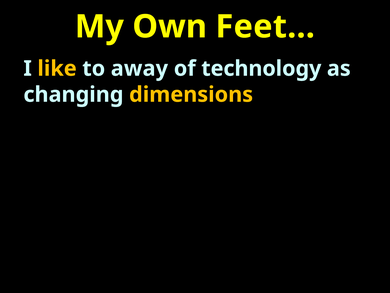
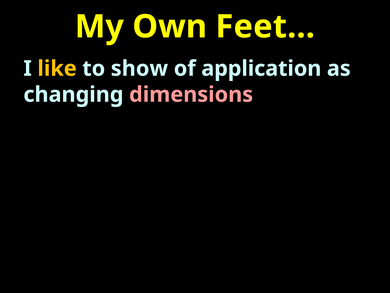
away: away -> show
technology: technology -> application
dimensions colour: yellow -> pink
